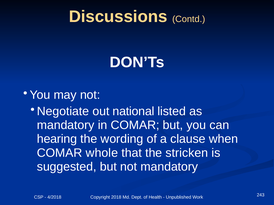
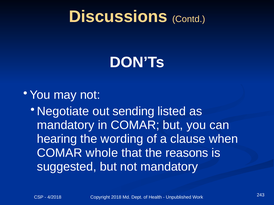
national: national -> sending
stricken: stricken -> reasons
